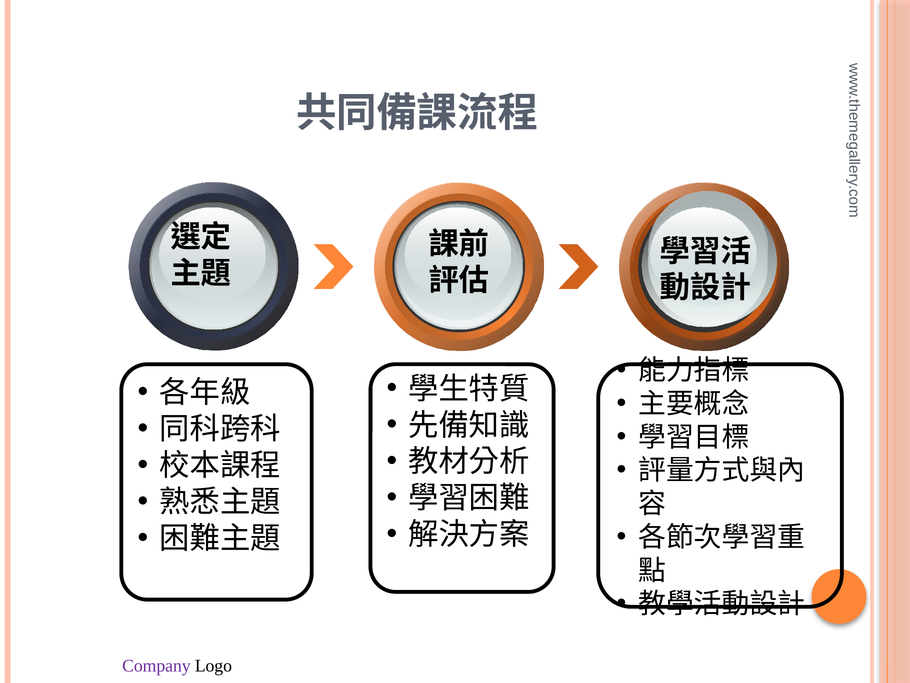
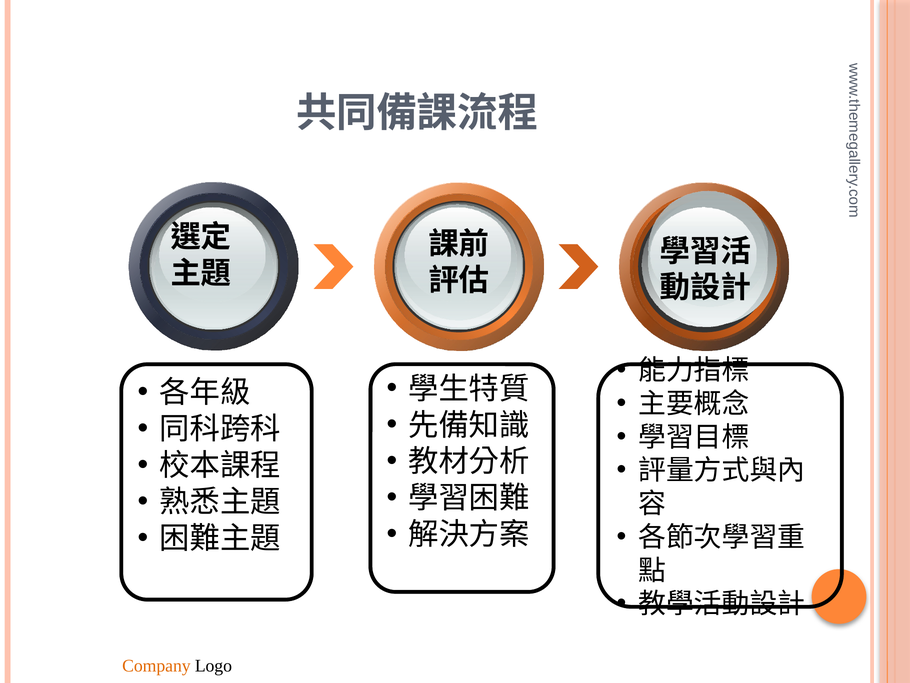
Company colour: purple -> orange
